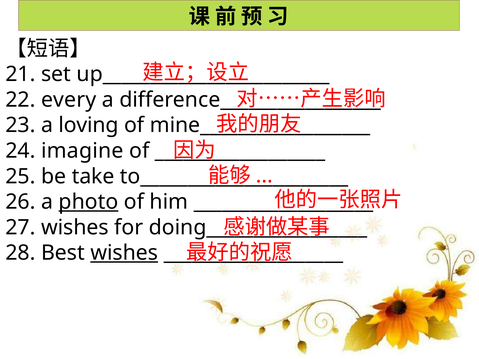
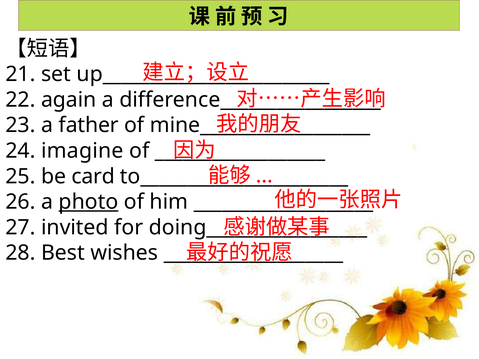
every: every -> again
loving: loving -> father
take: take -> card
27 wishes: wishes -> invited
wishes at (124, 253) underline: present -> none
